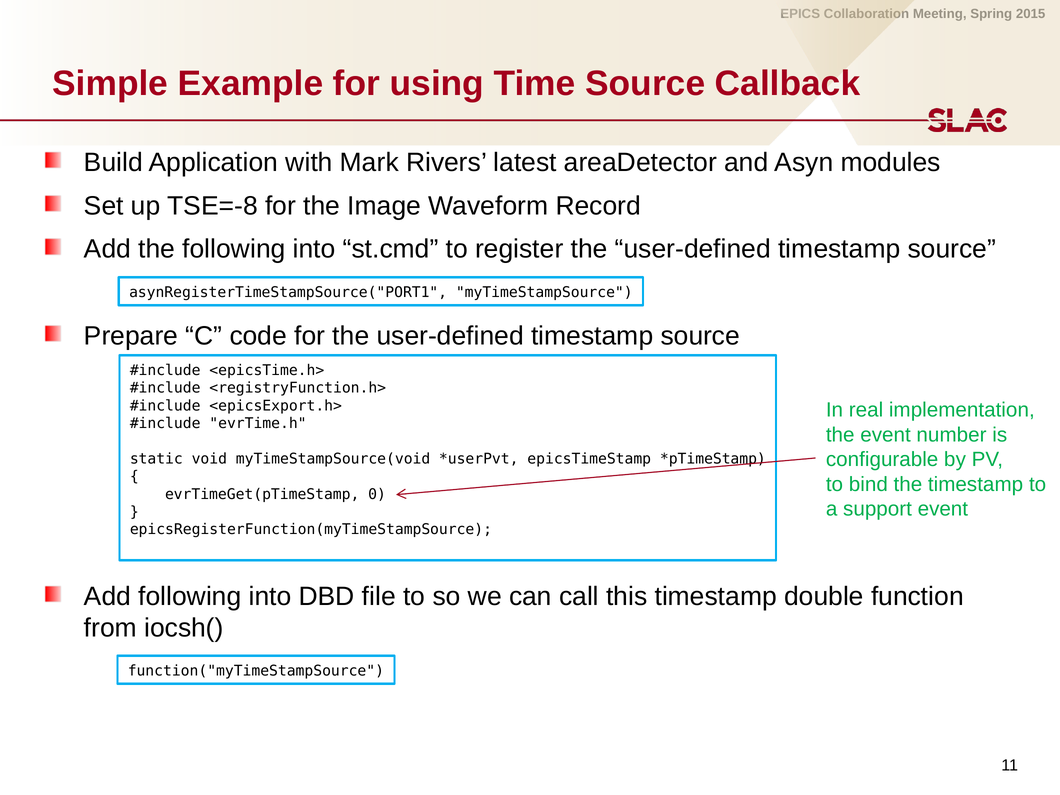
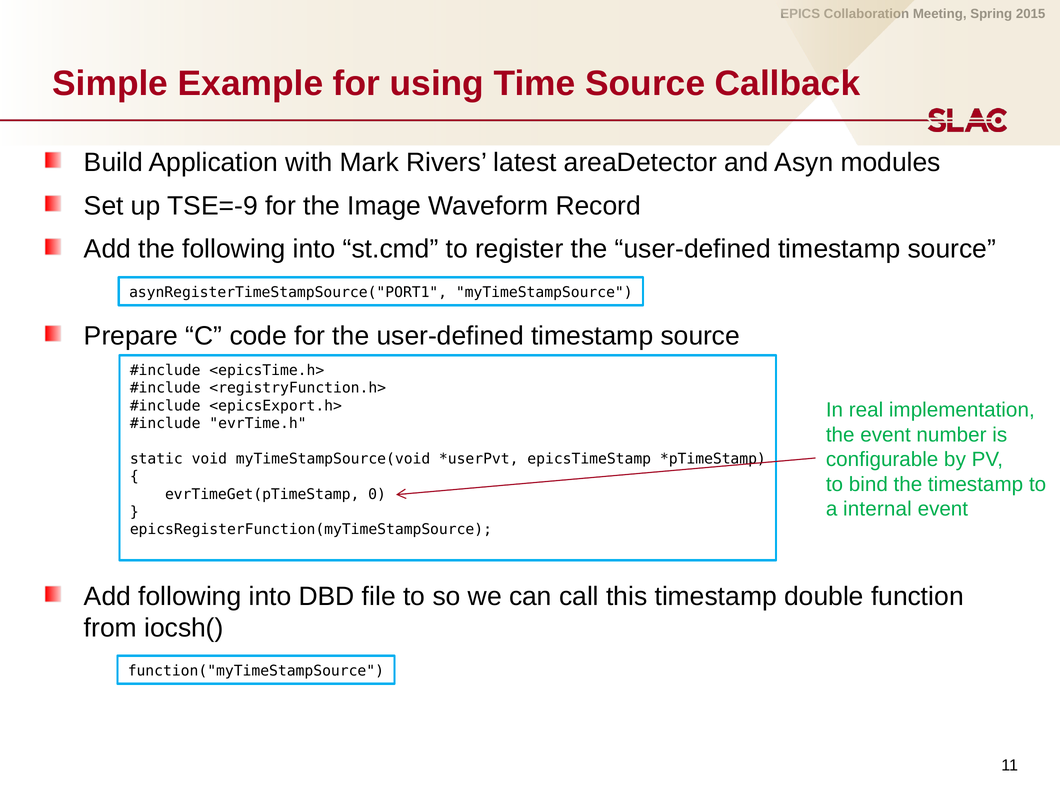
TSE=-8: TSE=-8 -> TSE=-9
support: support -> internal
